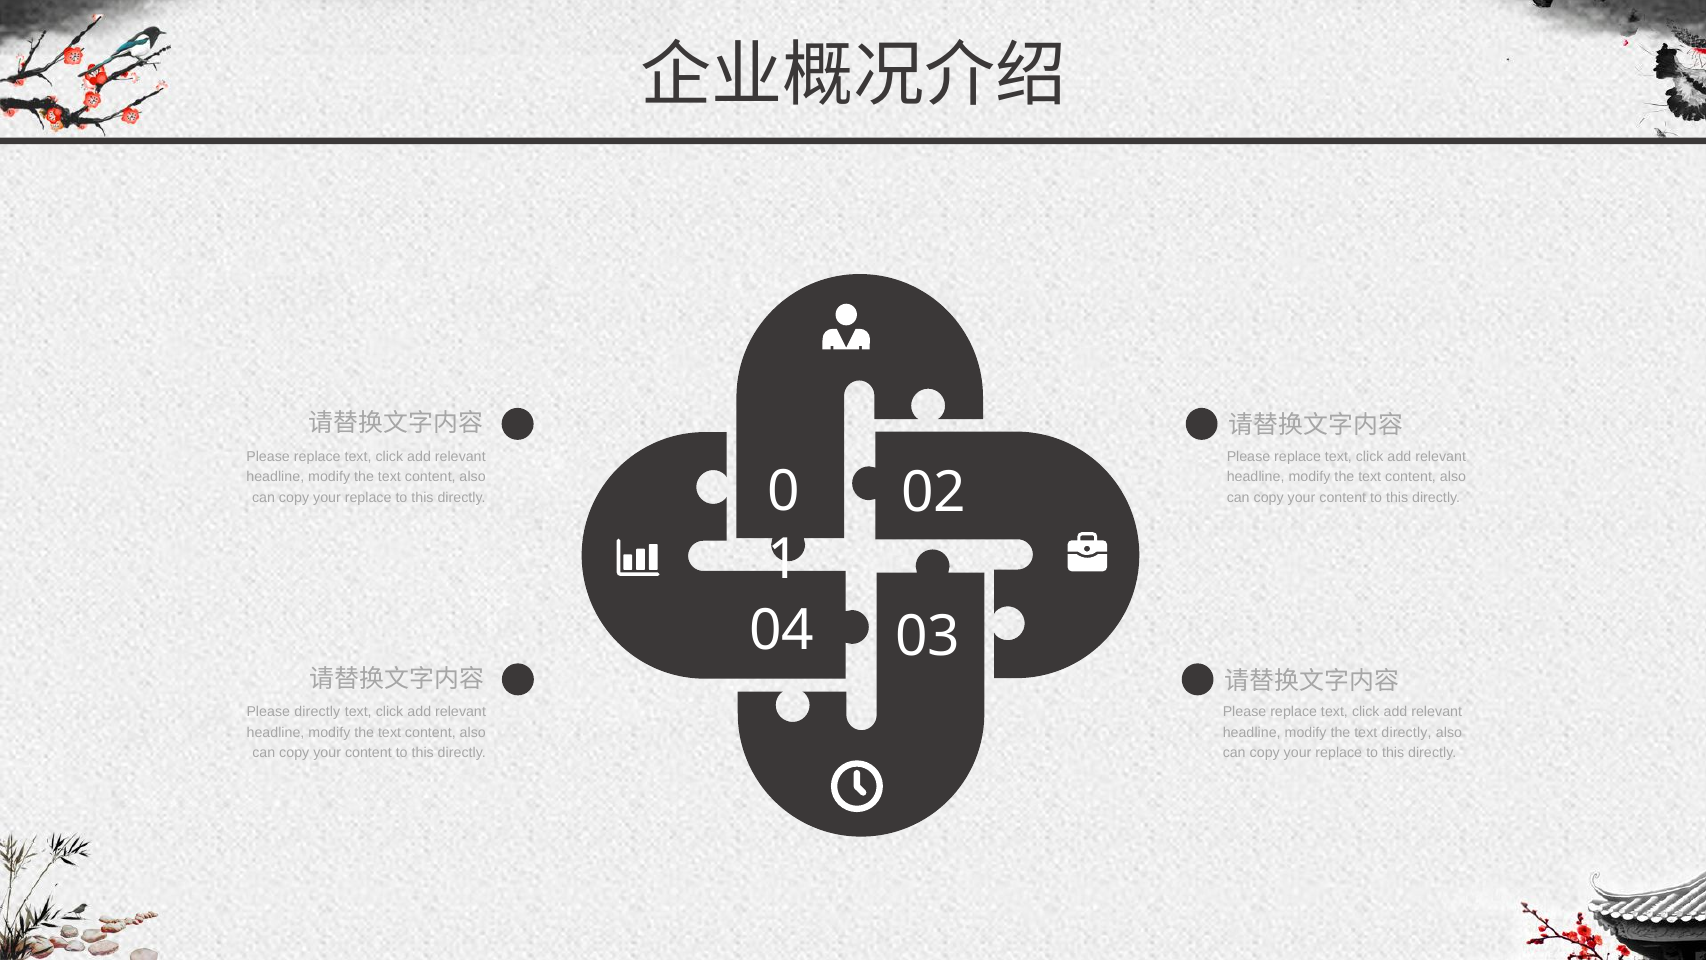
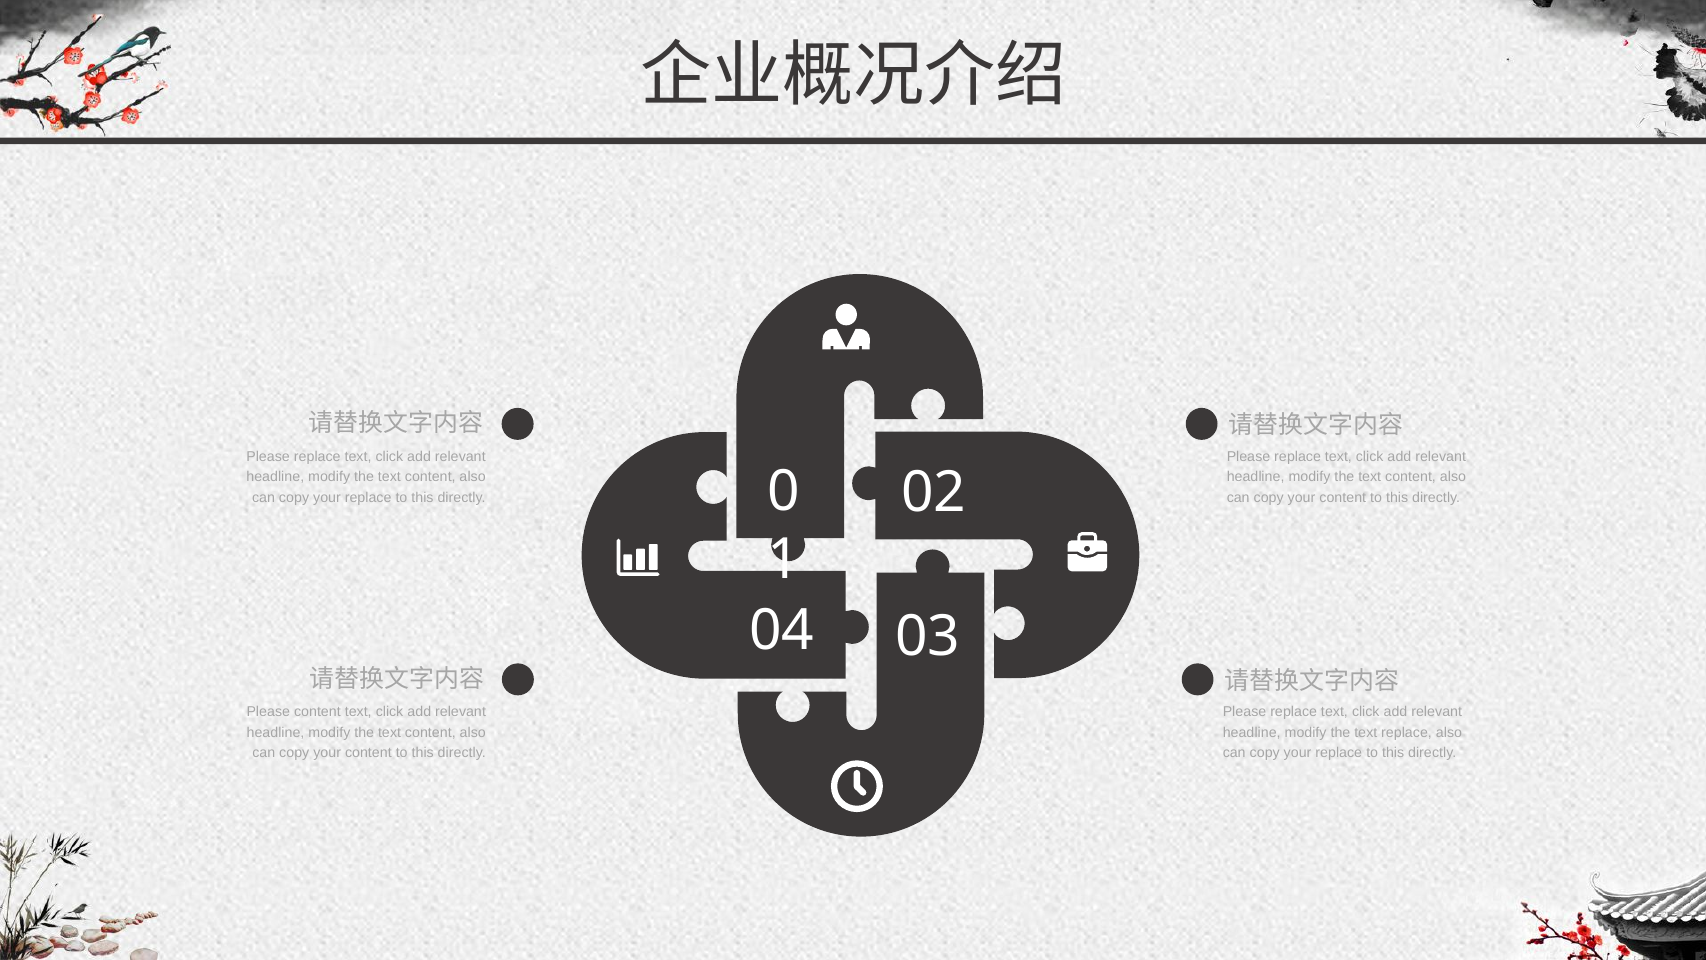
Please directly: directly -> content
text directly: directly -> replace
